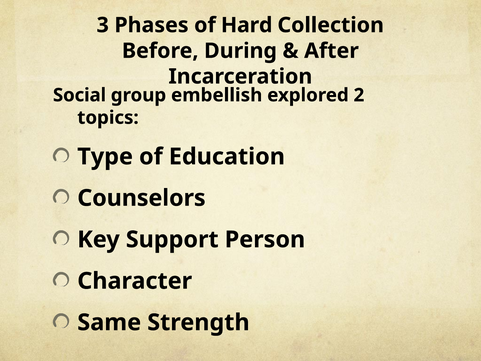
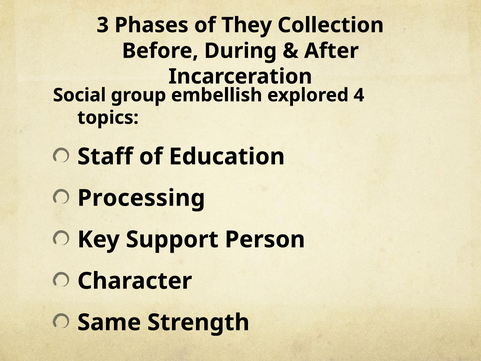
Hard: Hard -> They
2: 2 -> 4
Type: Type -> Staff
Counselors: Counselors -> Processing
